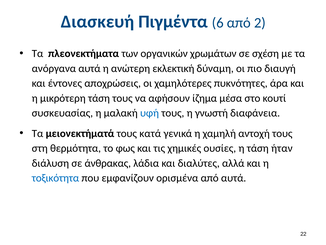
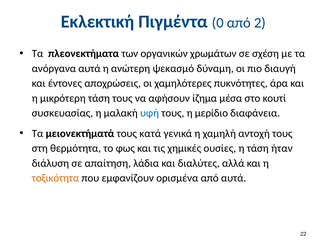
Διασκευή: Διασκευή -> Εκλεκτική
6: 6 -> 0
εκλεκτική: εκλεκτική -> ψεκασμό
γνωστή: γνωστή -> μερίδιο
άνθρακας: άνθρακας -> απαίτηση
τοξικότητα colour: blue -> orange
